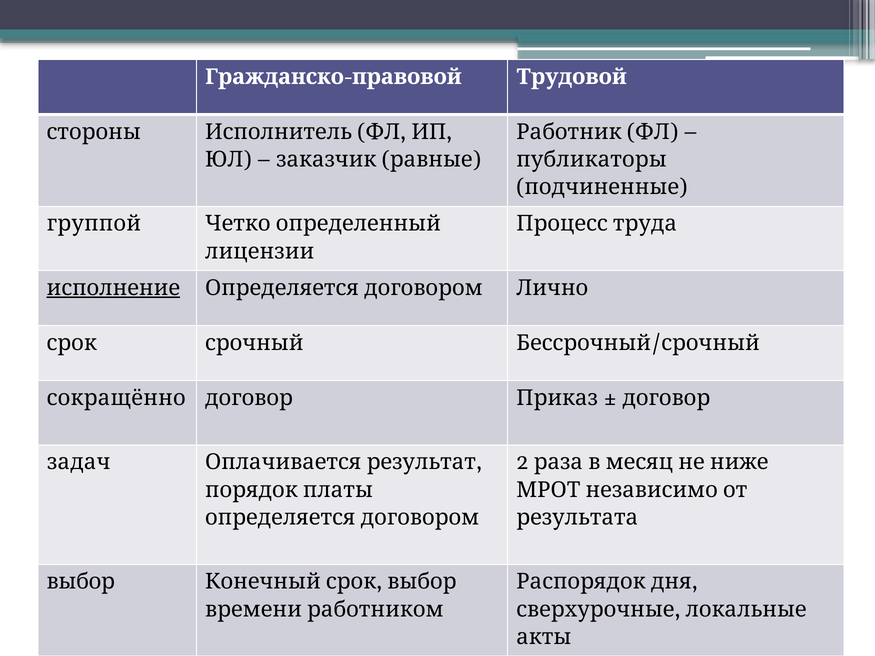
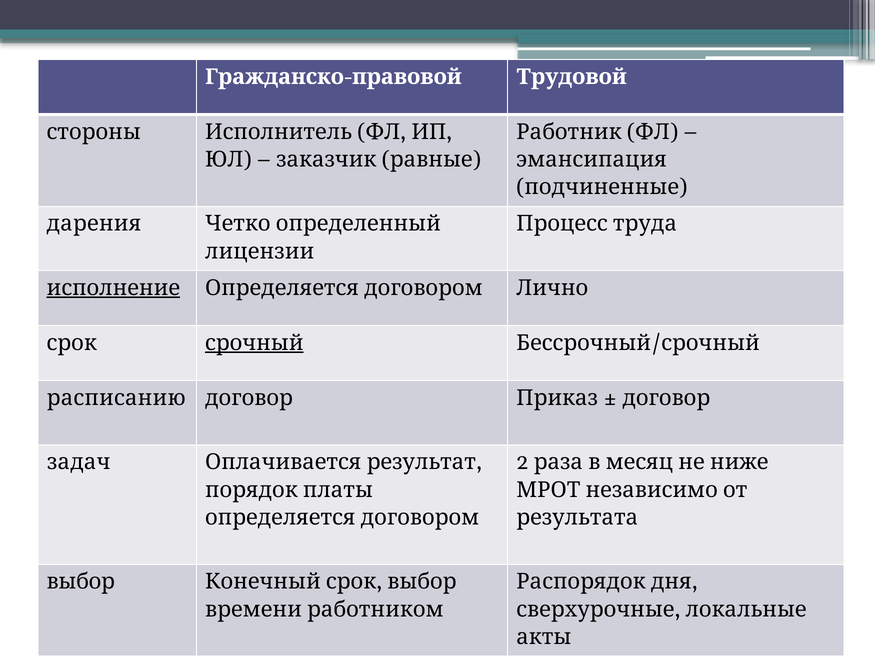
публикаторы: публикаторы -> эмансипация
группой: группой -> дарения
срочный at (254, 343) underline: none -> present
сокращённо: сокращённо -> расписанию
